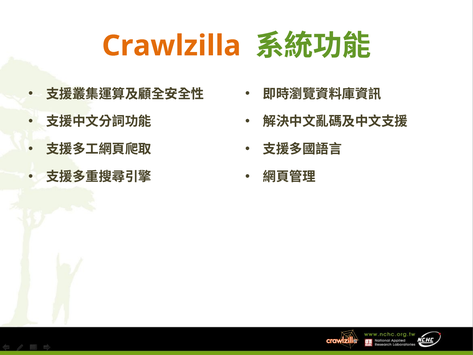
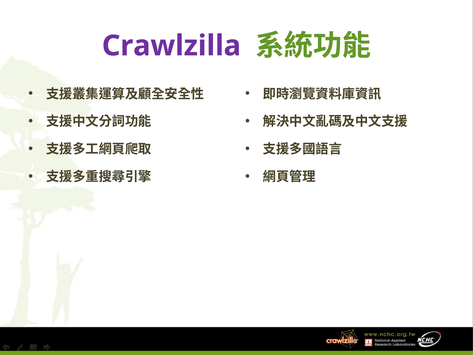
Crawlzilla colour: orange -> purple
